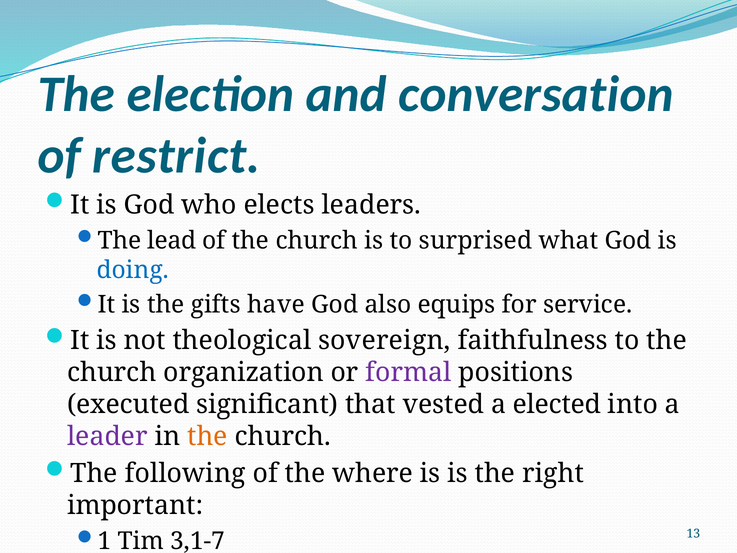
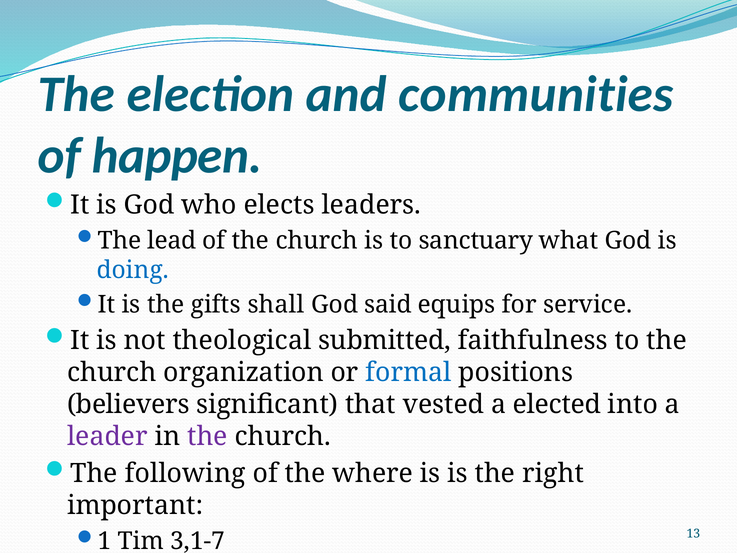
conversation: conversation -> communities
restrict: restrict -> happen
surprised: surprised -> sanctuary
have: have -> shall
also: also -> said
sovereign: sovereign -> submitted
formal colour: purple -> blue
executed: executed -> believers
the at (207, 436) colour: orange -> purple
